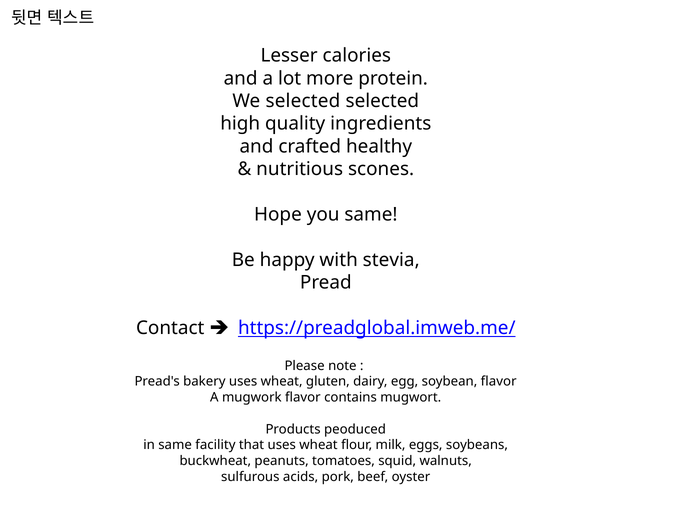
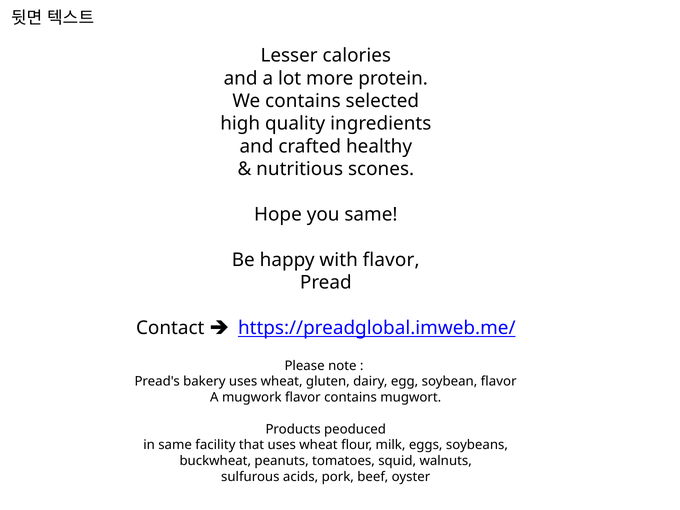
We selected: selected -> contains
with stevia: stevia -> flavor
